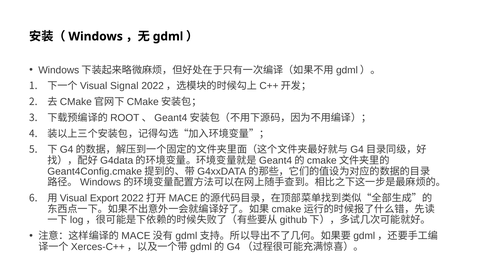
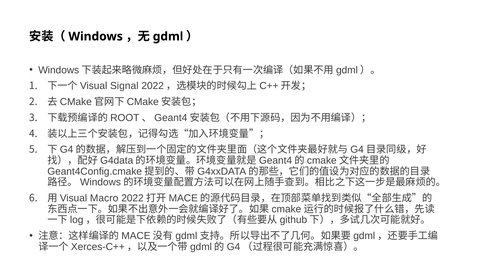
Export: Export -> Macro
